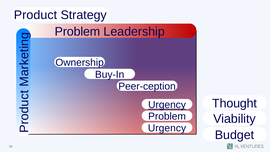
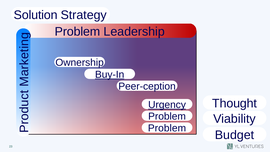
Product: Product -> Solution
Buy-In underline: none -> present
Urgency at (167, 128): Urgency -> Problem
